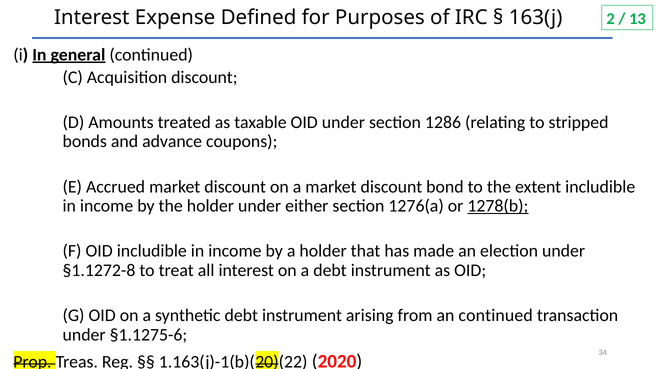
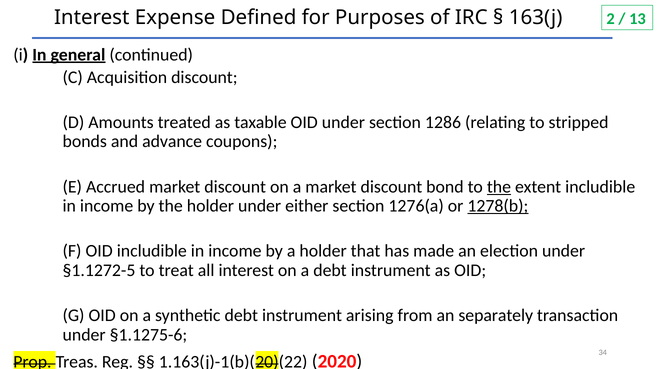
the at (499, 187) underline: none -> present
§1.1272-8: §1.1272-8 -> §1.1272-5
an continued: continued -> separately
